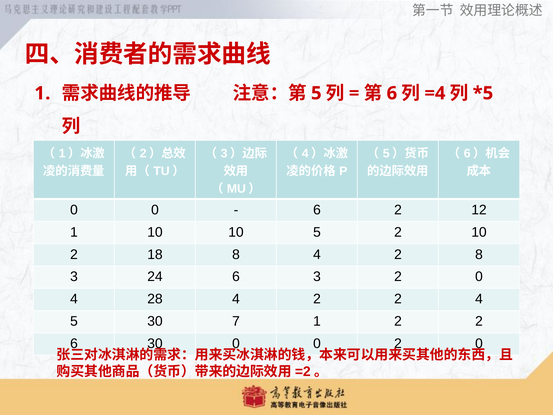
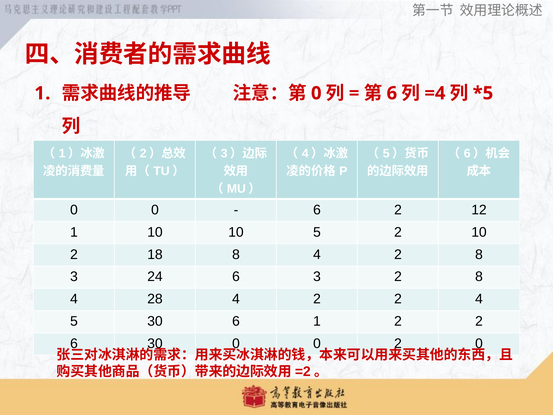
5 at (316, 93): 5 -> 0
3 2 0: 0 -> 8
30 7: 7 -> 6
